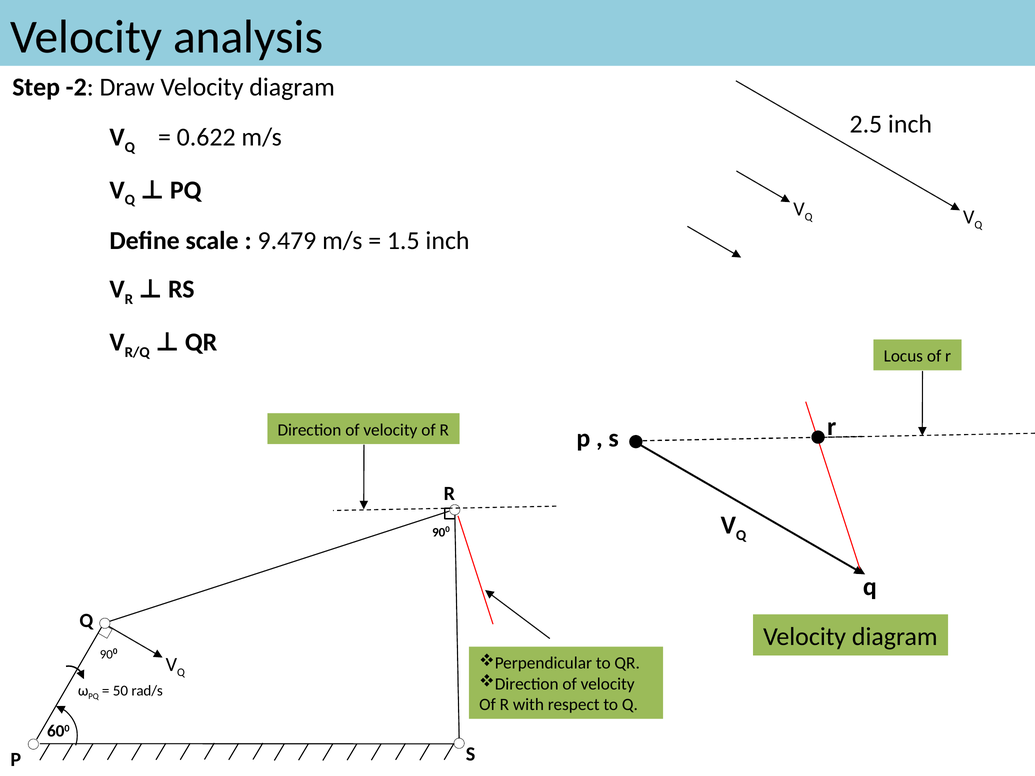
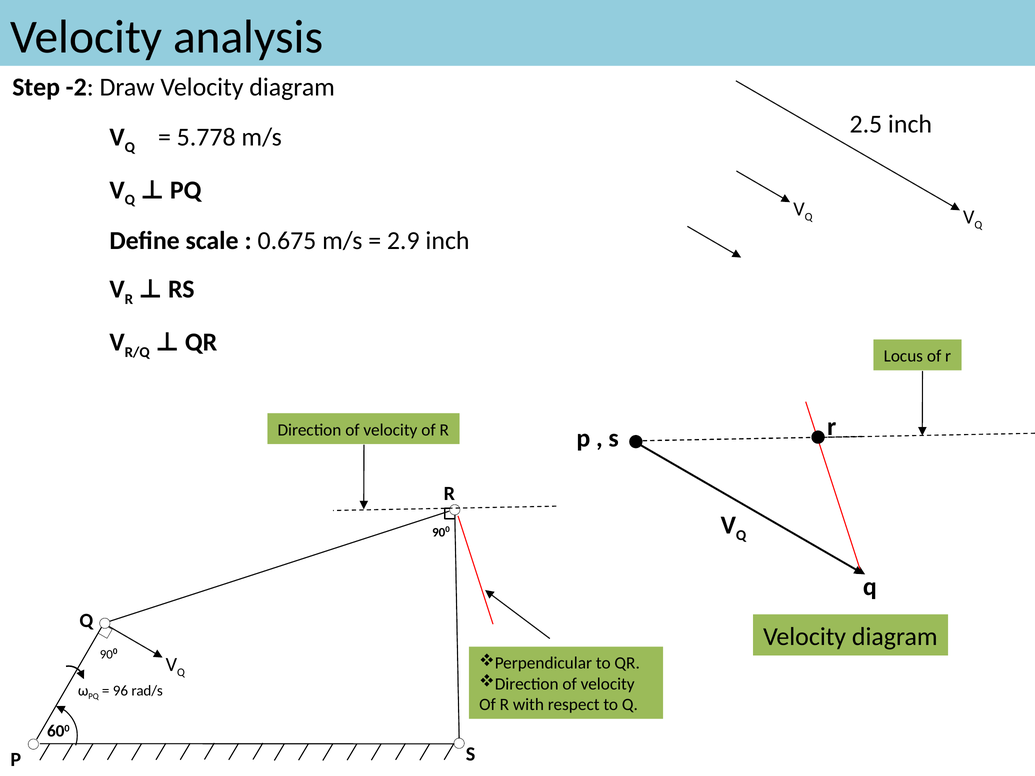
0.622: 0.622 -> 5.778
9.479: 9.479 -> 0.675
1.5: 1.5 -> 2.9
50: 50 -> 96
